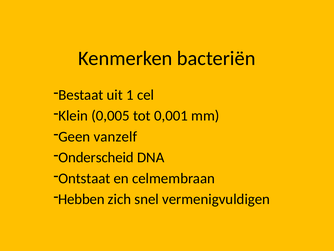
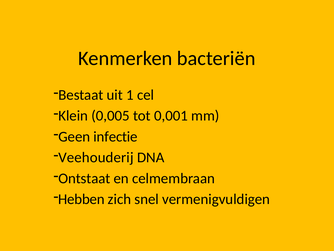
vanzelf: vanzelf -> infectie
Onderscheid: Onderscheid -> Veehouderij
